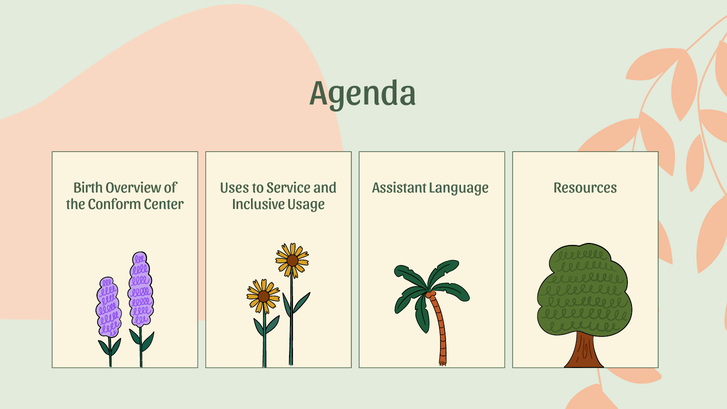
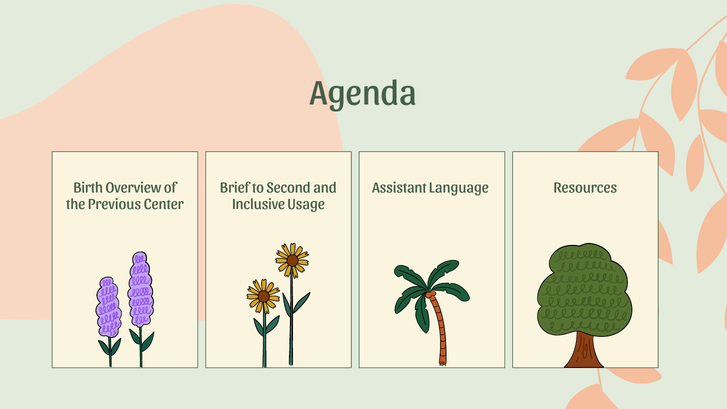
Uses: Uses -> Brief
Service: Service -> Second
Conform: Conform -> Previous
